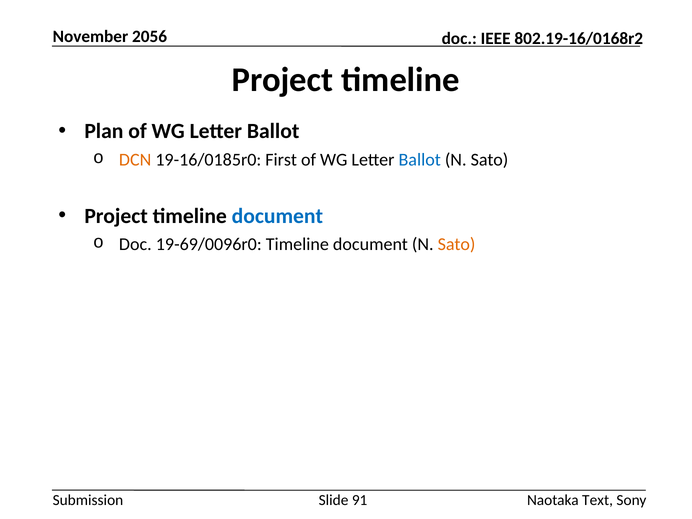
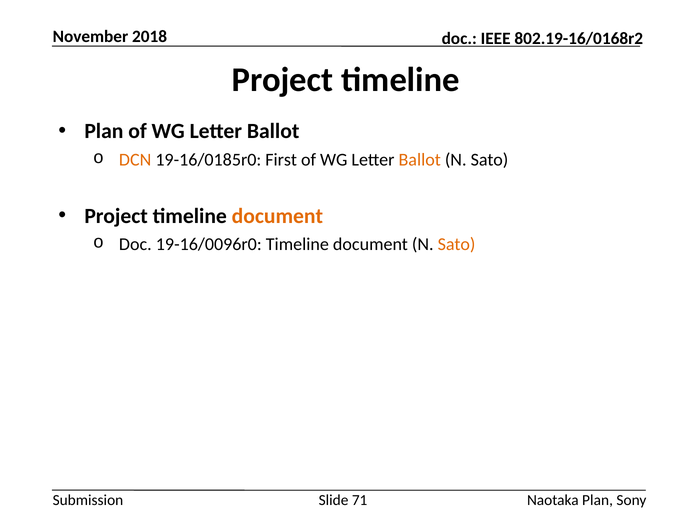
2056: 2056 -> 2018
Ballot at (420, 160) colour: blue -> orange
document at (277, 216) colour: blue -> orange
19-69/0096r0: 19-69/0096r0 -> 19-16/0096r0
91: 91 -> 71
Naotaka Text: Text -> Plan
